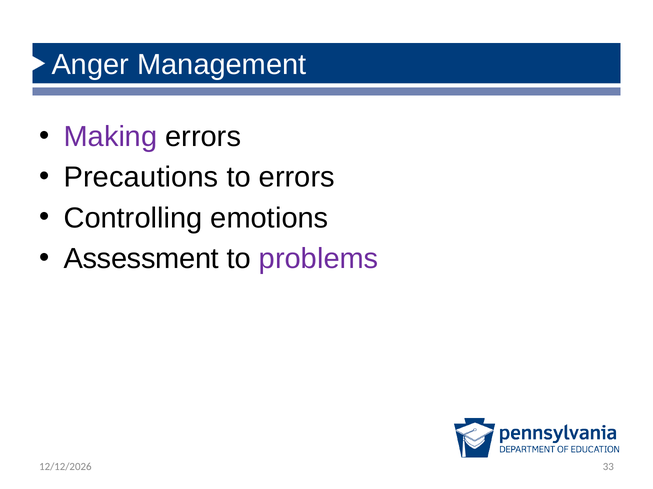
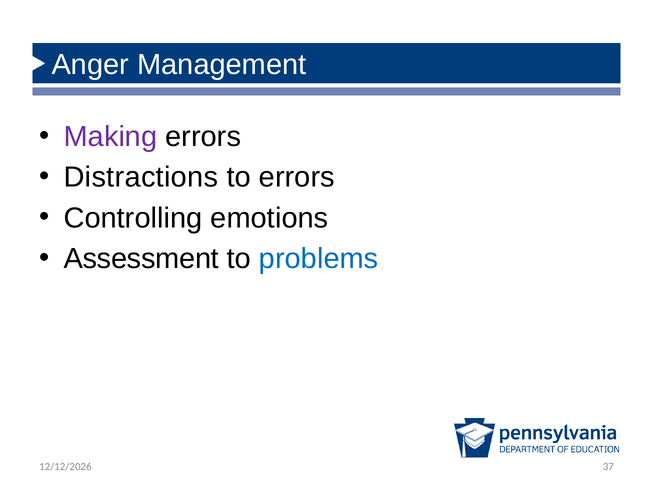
Precautions: Precautions -> Distractions
problems colour: purple -> blue
33: 33 -> 37
